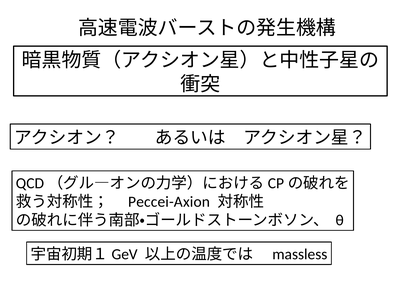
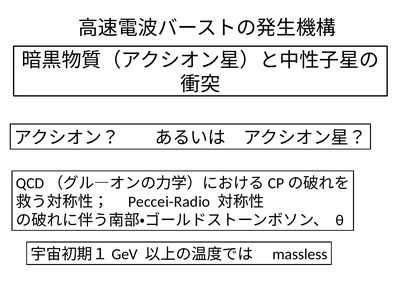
Peccei-Axion: Peccei-Axion -> Peccei-Radio
